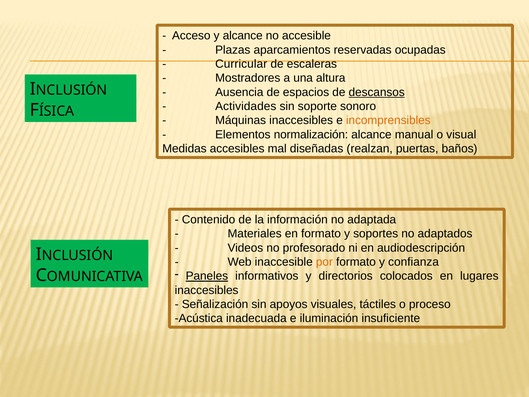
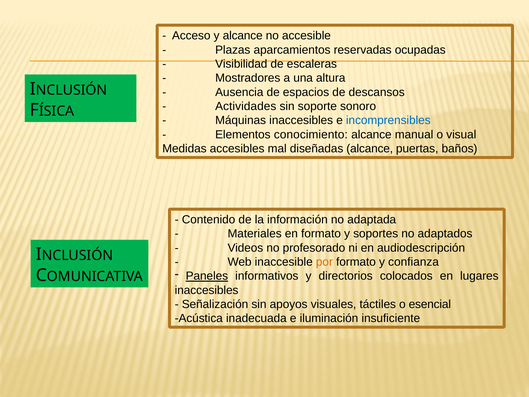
Curricular: Curricular -> Visibilidad
descansos underline: present -> none
incomprensibles colour: orange -> blue
normalización: normalización -> conocimiento
diseñadas realzan: realzan -> alcance
proceso: proceso -> esencial
